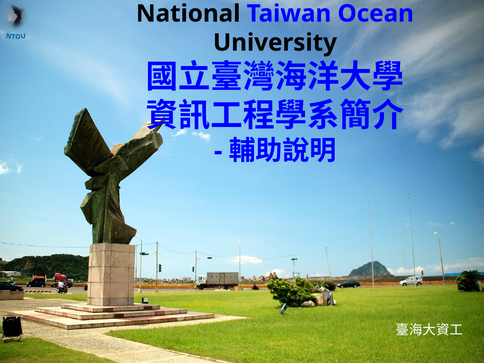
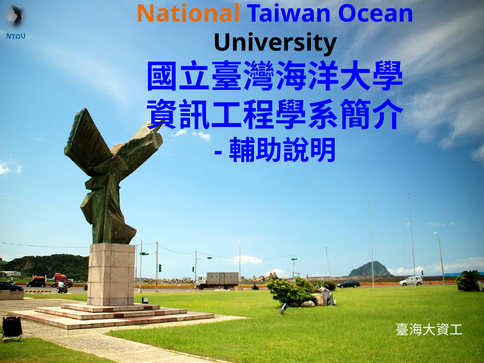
National colour: black -> orange
